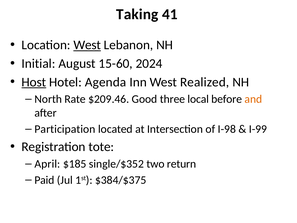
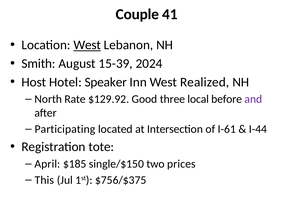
Taking: Taking -> Couple
Initial: Initial -> Smith
15-60: 15-60 -> 15-39
Host underline: present -> none
Agenda: Agenda -> Speaker
$209.46: $209.46 -> $129.92
and colour: orange -> purple
Participation: Participation -> Participating
I-98: I-98 -> I-61
I-99: I-99 -> I-44
single/$352: single/$352 -> single/$150
return: return -> prices
Paid: Paid -> This
$384/$375: $384/$375 -> $756/$375
